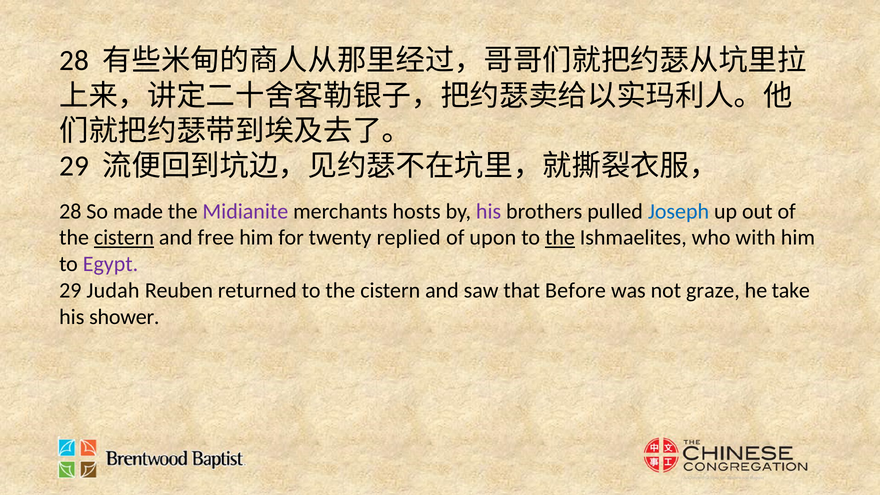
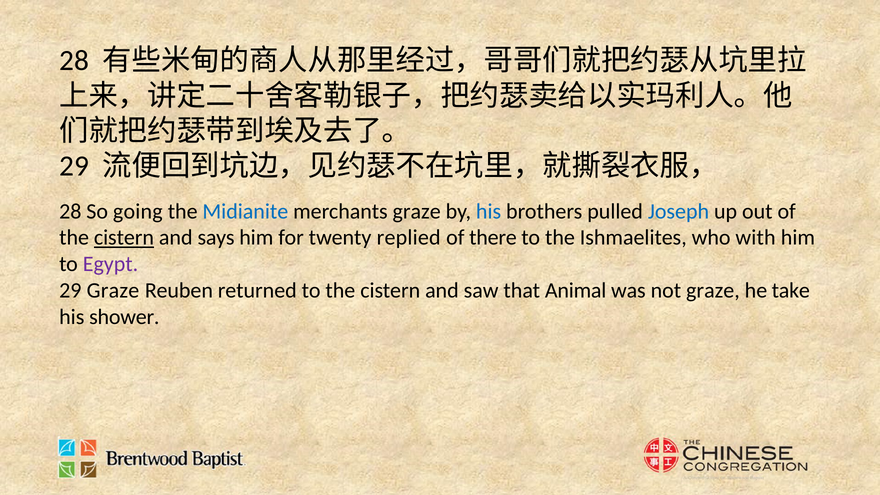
made: made -> going
Midianite colour: purple -> blue
merchants hosts: hosts -> graze
his at (489, 211) colour: purple -> blue
free: free -> says
upon: upon -> there
the at (560, 238) underline: present -> none
29 Judah: Judah -> Graze
Before: Before -> Animal
